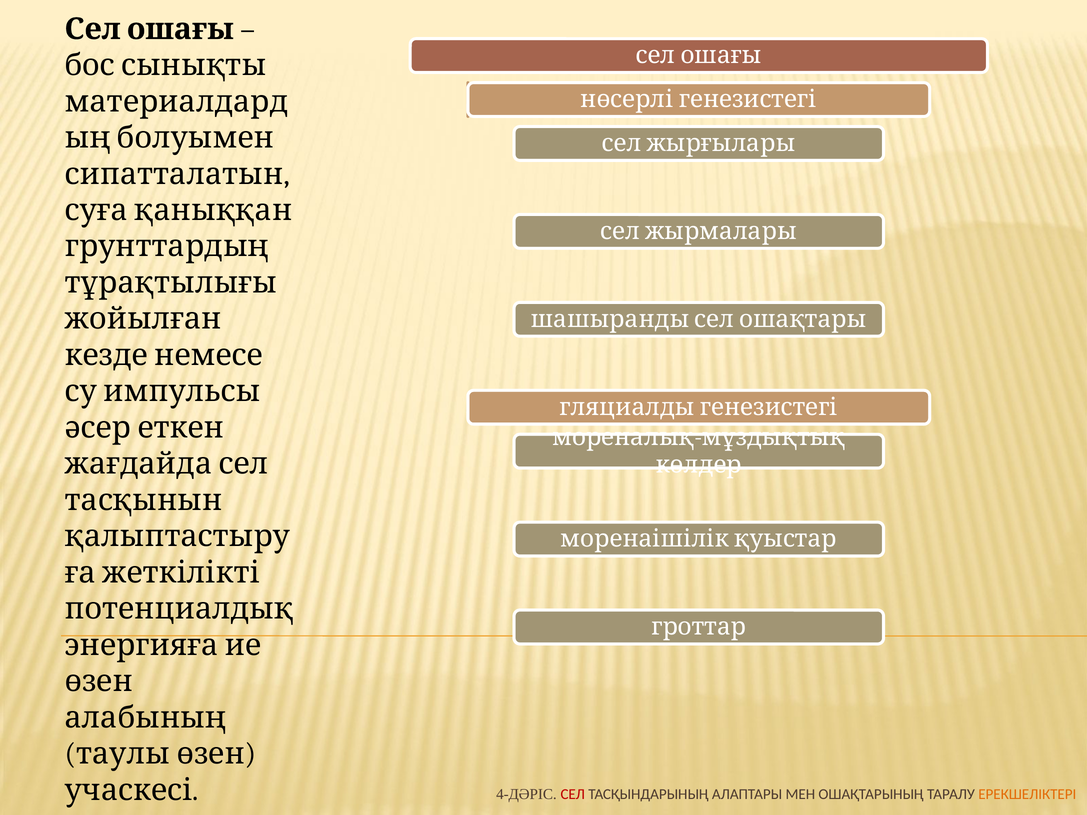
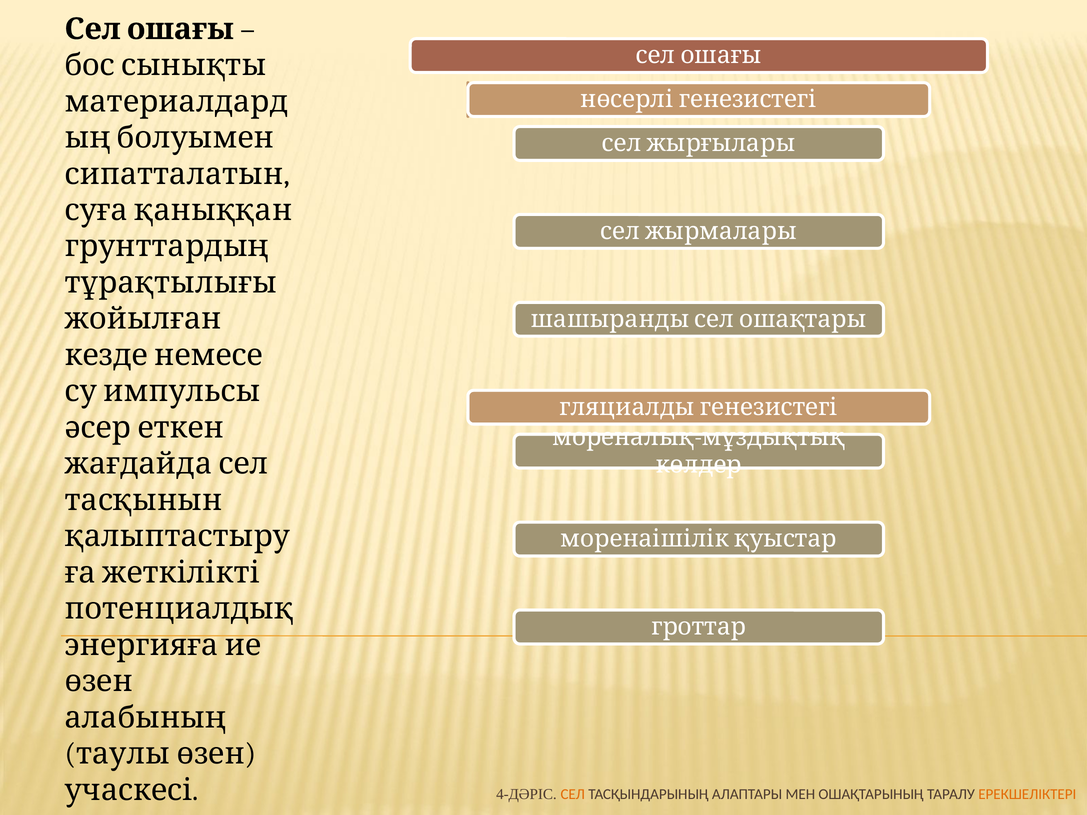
СЕЛ colour: red -> orange
